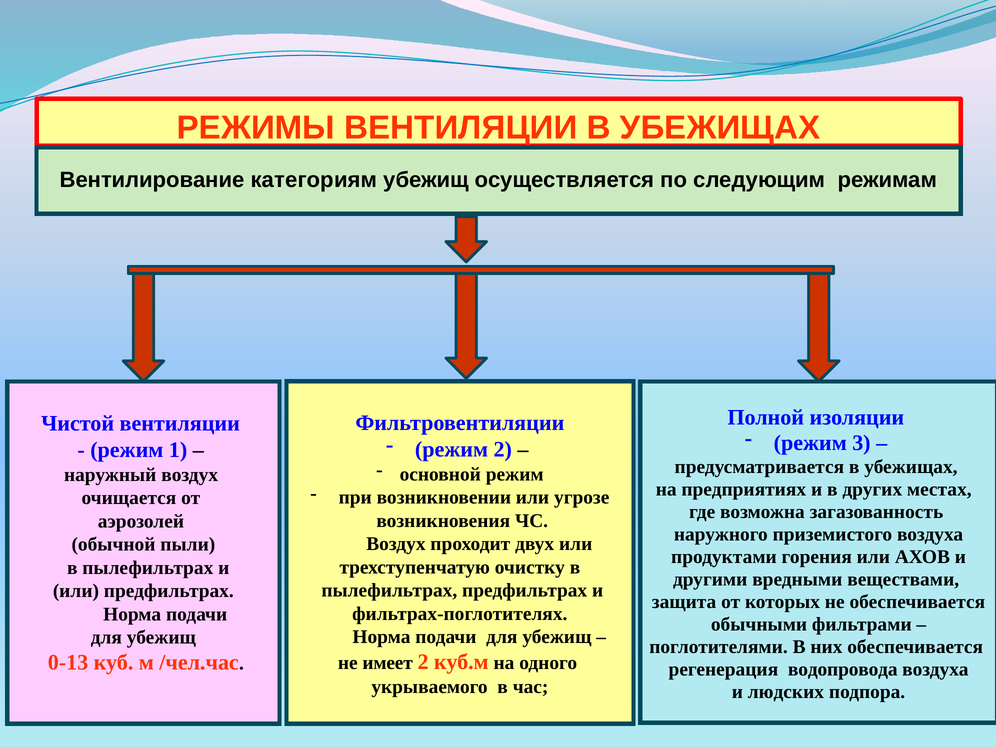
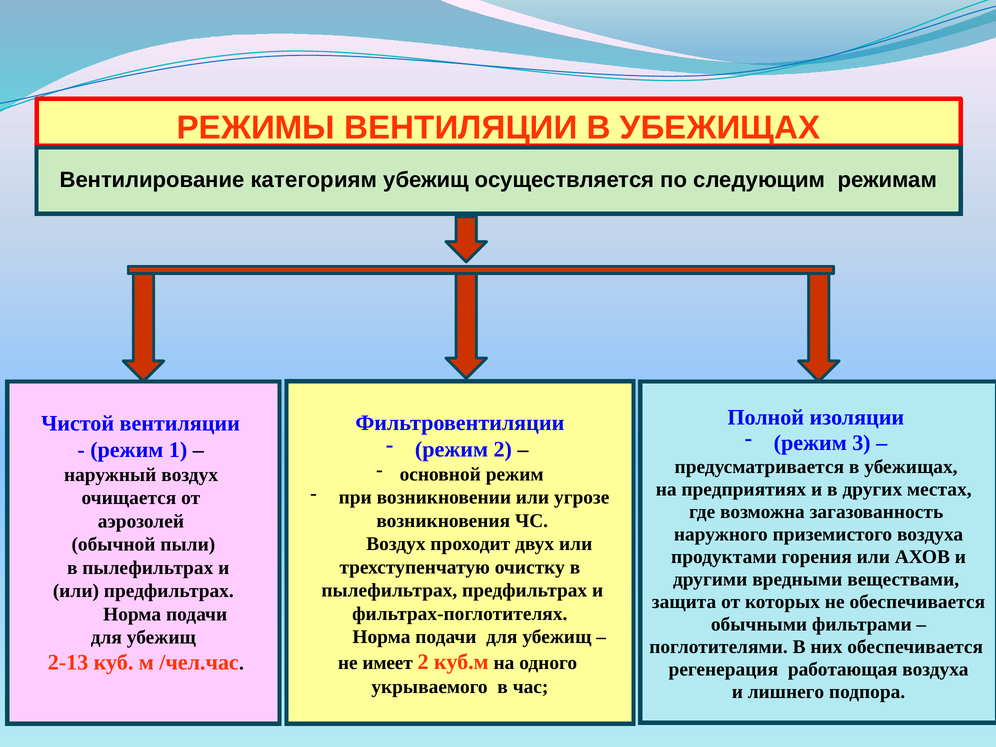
0-13: 0-13 -> 2-13
водопровода: водопровода -> работающая
людских: людских -> лишнего
